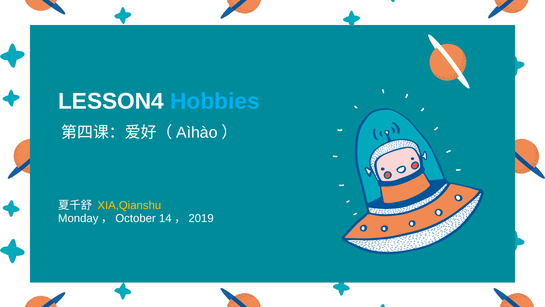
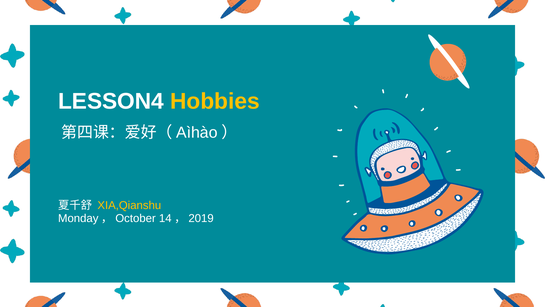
Hobbies colour: light blue -> yellow
